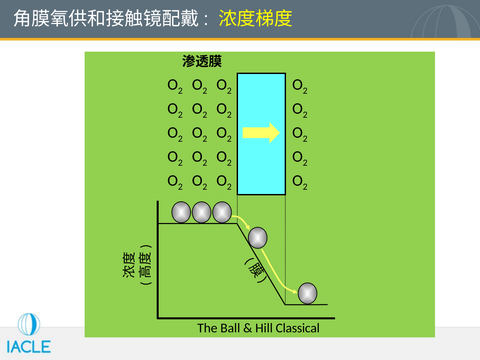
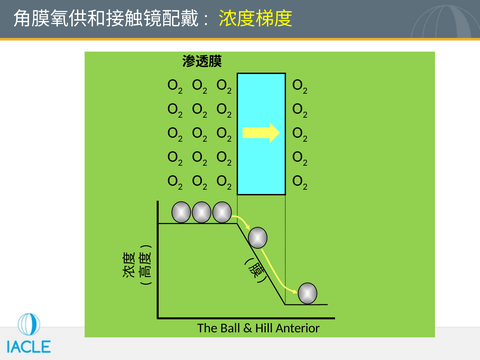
Classical: Classical -> Anterior
